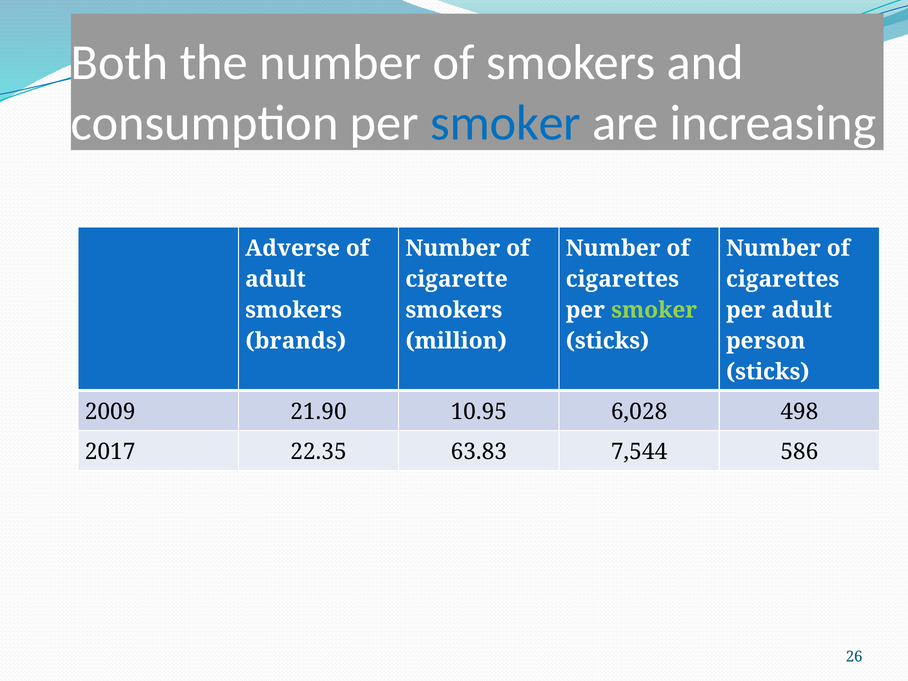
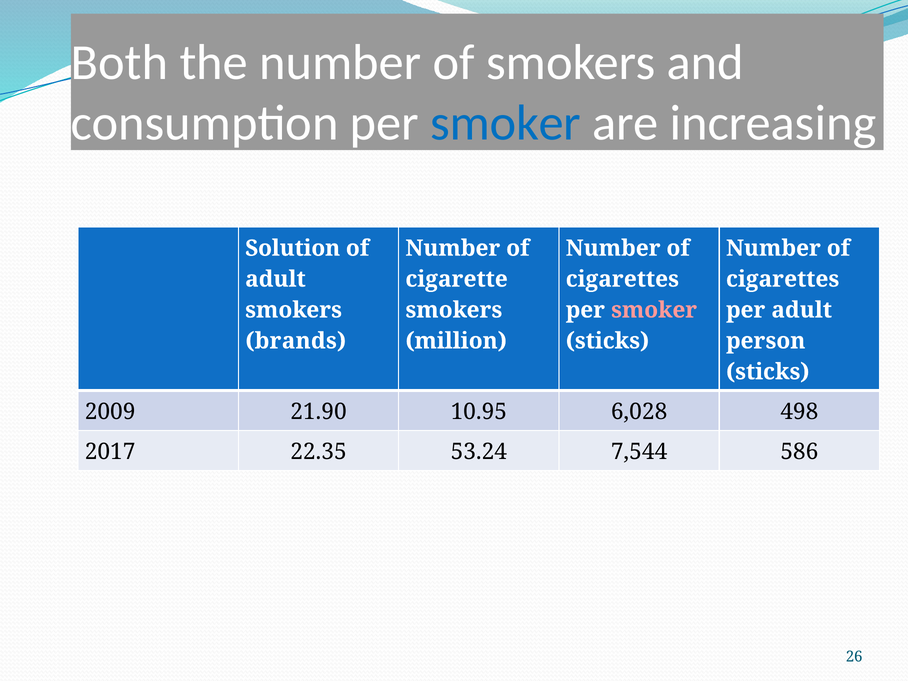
Adverse: Adverse -> Solution
smoker at (654, 310) colour: light green -> pink
63.83: 63.83 -> 53.24
